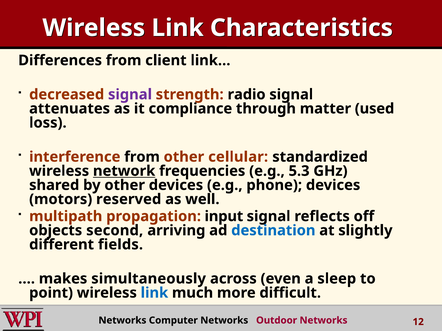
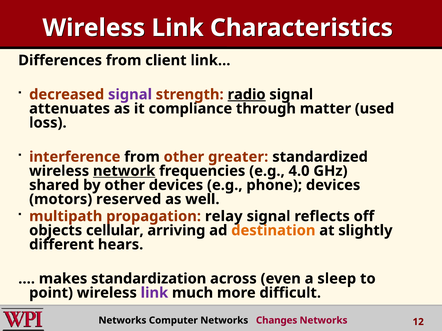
radio underline: none -> present
cellular: cellular -> greater
5.3: 5.3 -> 4.0
input: input -> relay
second: second -> cellular
destination colour: blue -> orange
fields: fields -> hears
simultaneously: simultaneously -> standardization
link at (154, 293) colour: blue -> purple
Outdoor: Outdoor -> Changes
